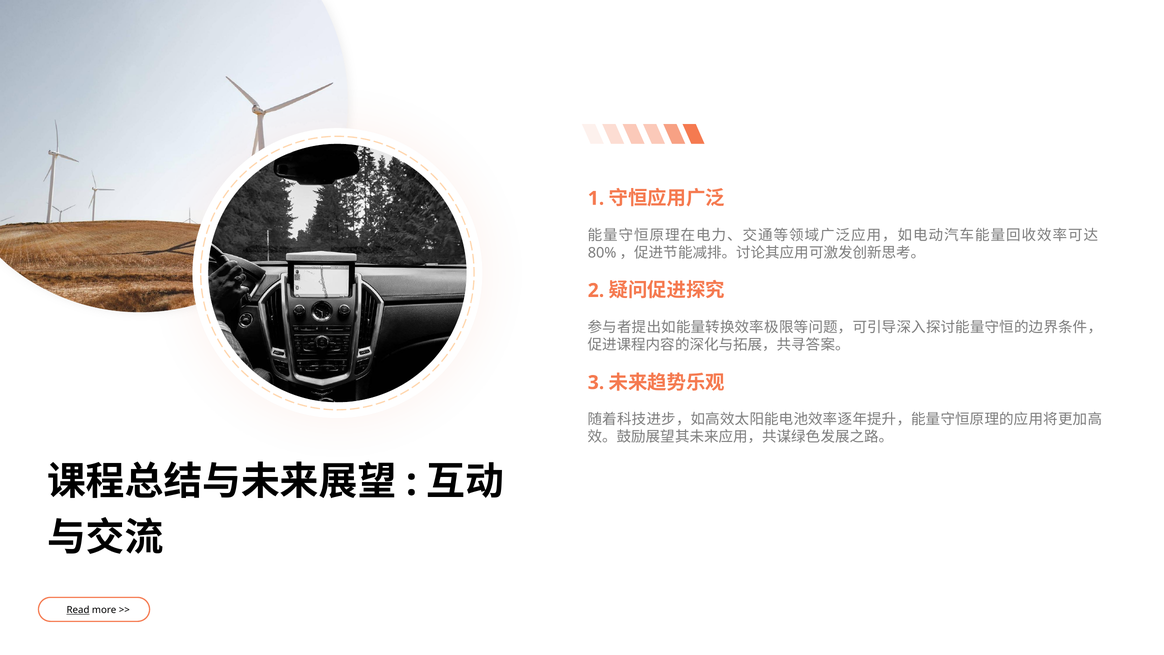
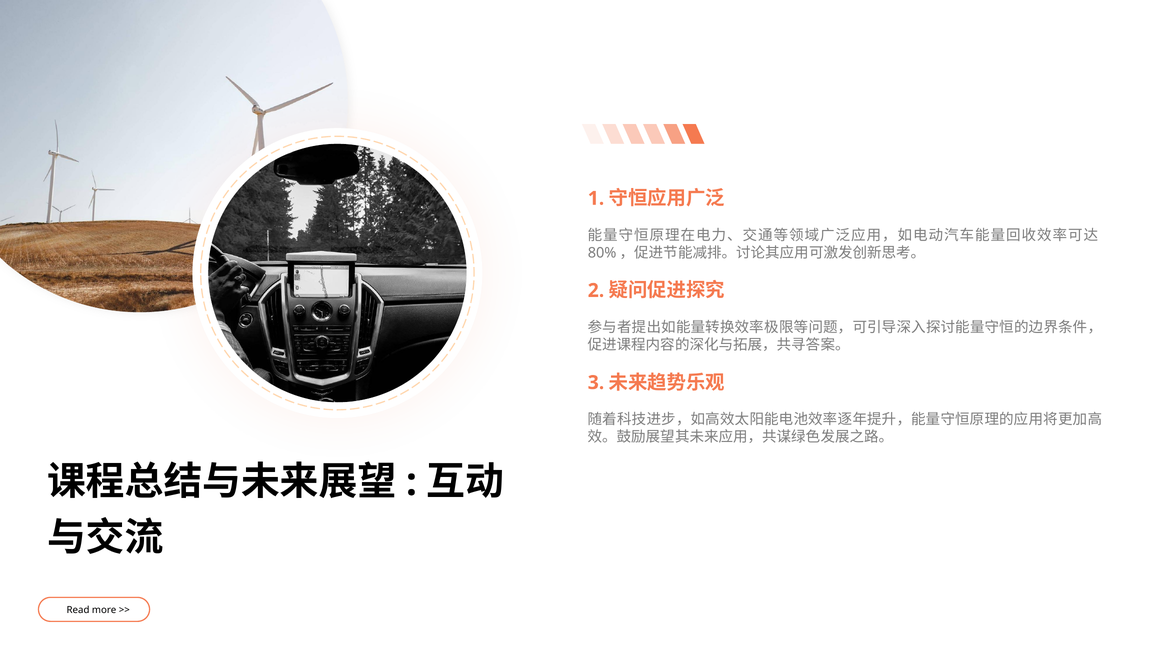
Read underline: present -> none
